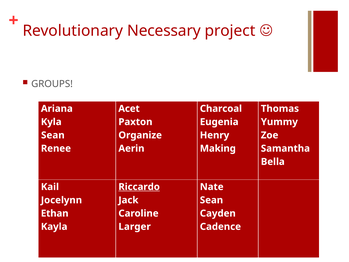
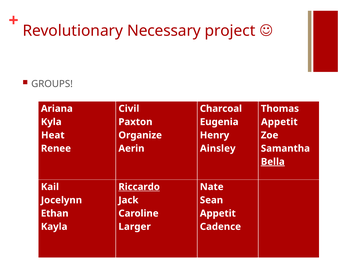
Acet: Acet -> Civil
Yummy at (279, 122): Yummy -> Appetit
Sean at (53, 135): Sean -> Heat
Making: Making -> Ainsley
Bella underline: none -> present
Cayden at (218, 213): Cayden -> Appetit
